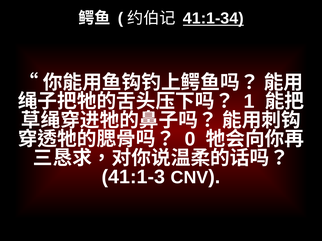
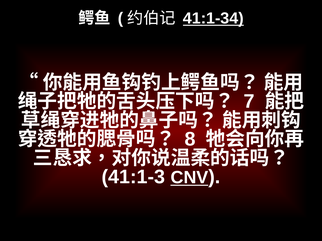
1: 1 -> 7
0: 0 -> 8
CNV underline: none -> present
